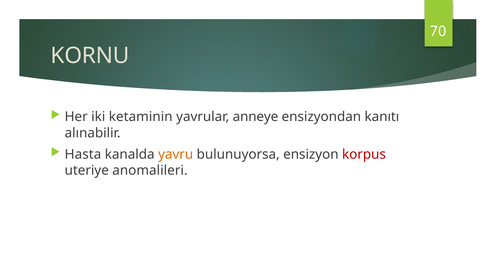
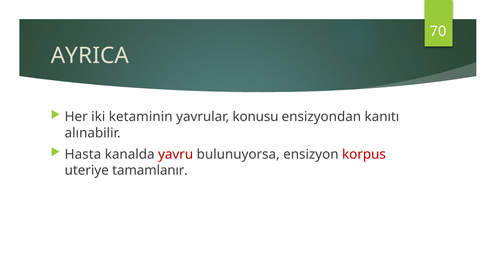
KORNU: KORNU -> AYRICA
anneye: anneye -> konusu
yavru colour: orange -> red
anomalileri: anomalileri -> tamamlanır
